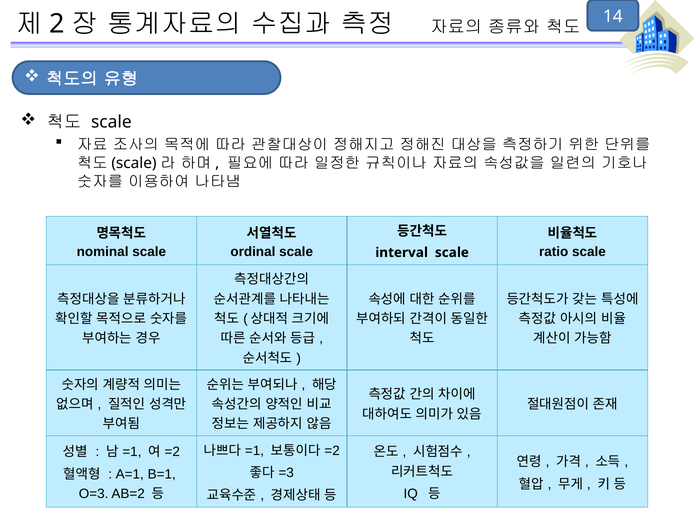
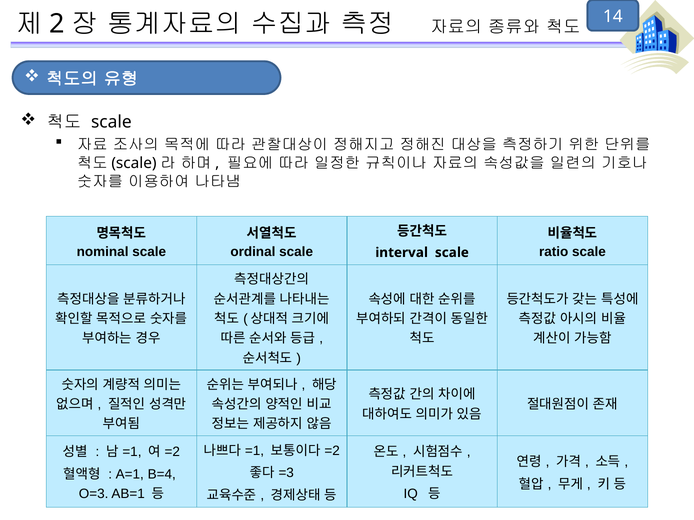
B=1: B=1 -> B=4
AB=2: AB=2 -> AB=1
